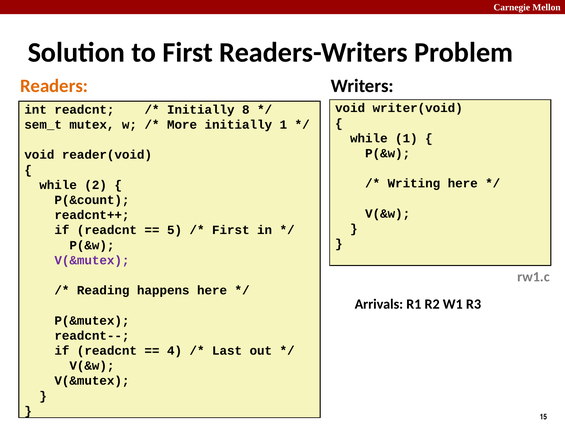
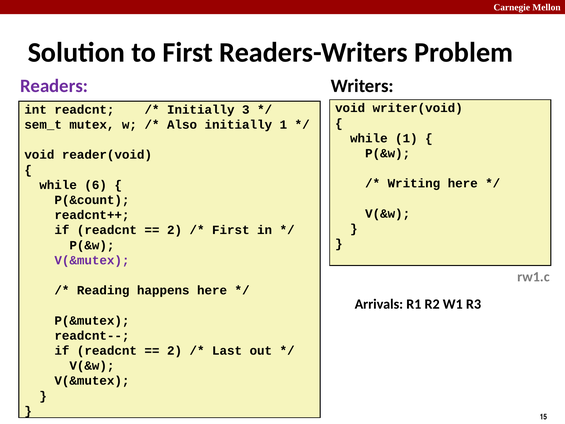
Readers colour: orange -> purple
8: 8 -> 3
More: More -> Also
2: 2 -> 6
5 at (175, 230): 5 -> 2
4 at (175, 350): 4 -> 2
